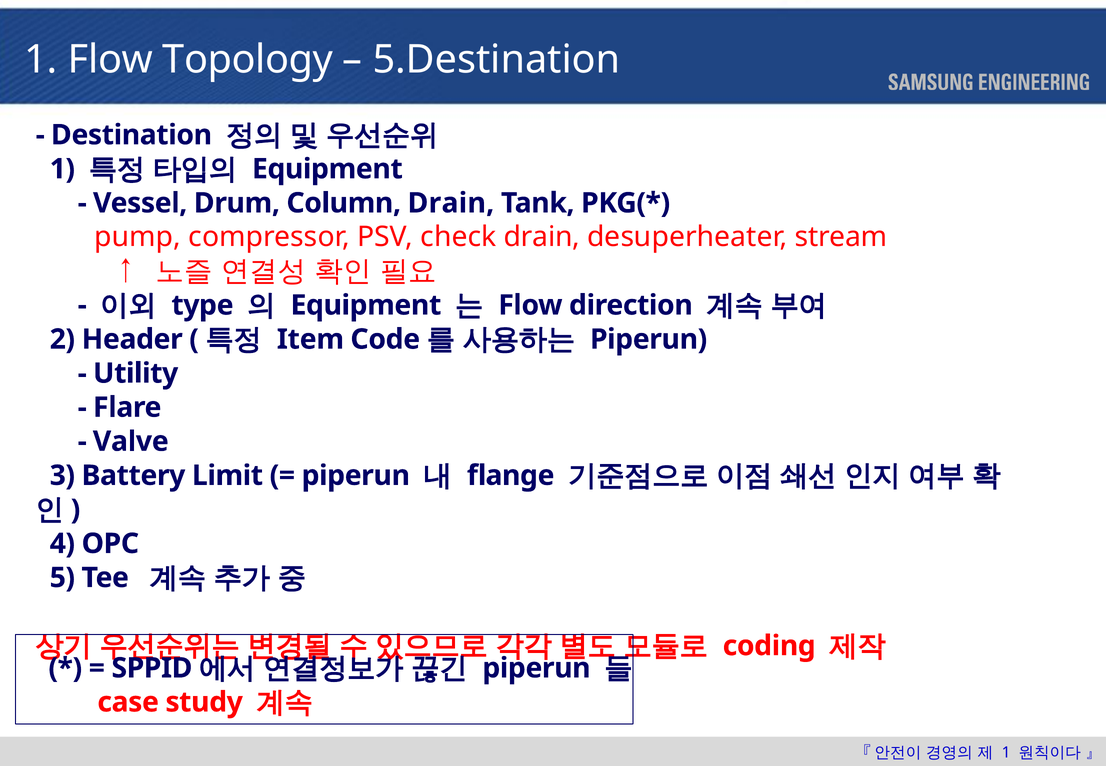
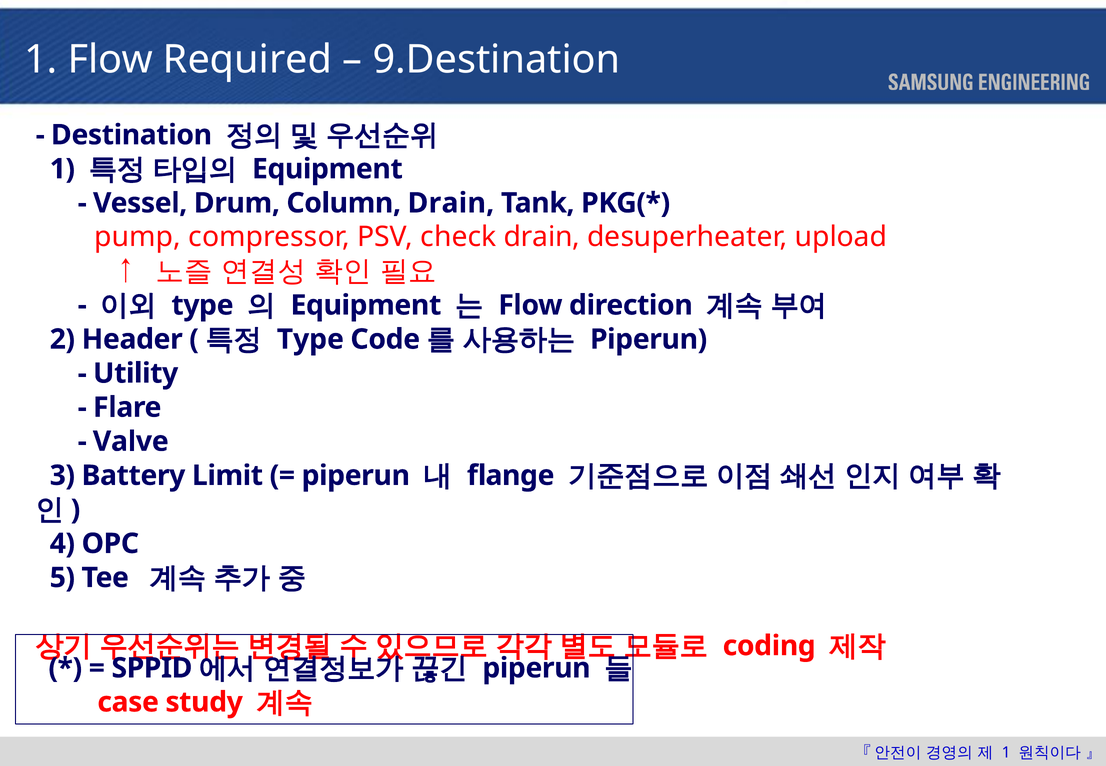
Topology: Topology -> Required
5.Destination: 5.Destination -> 9.Destination
stream: stream -> upload
Item at (310, 339): Item -> Type
